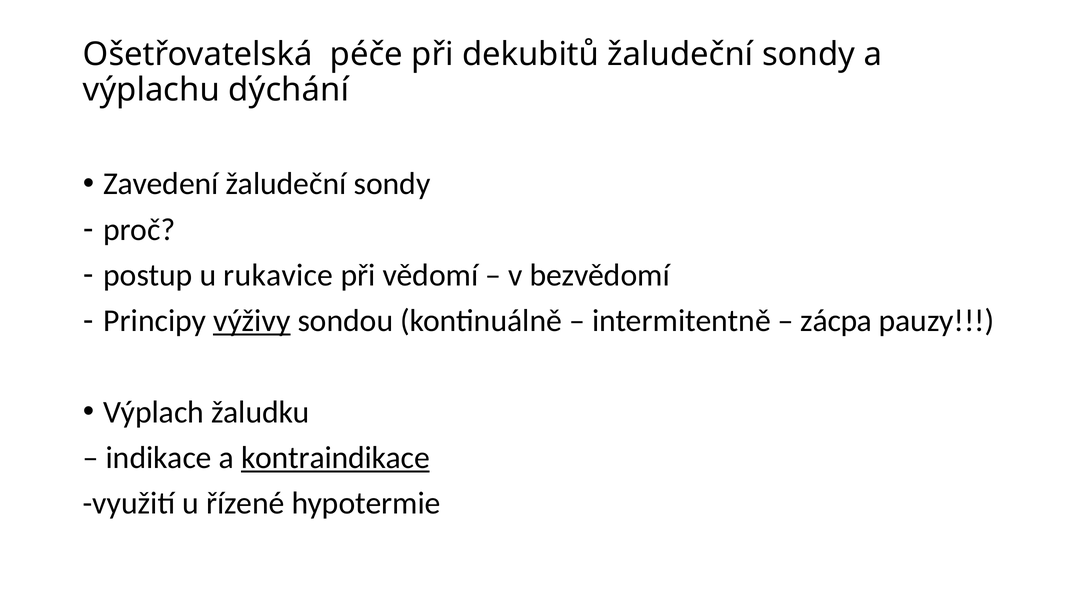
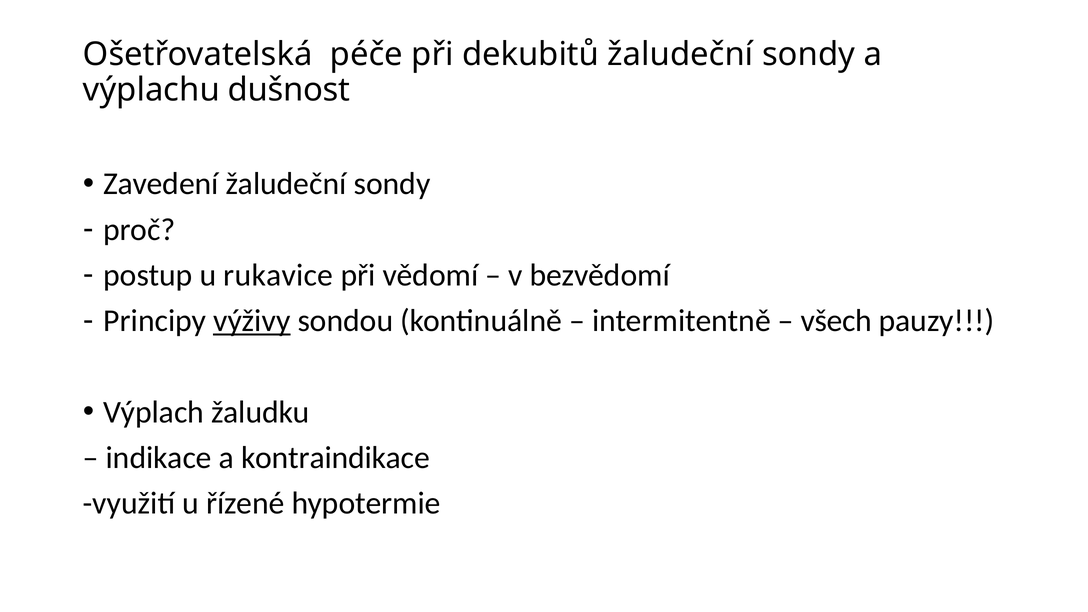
dýchání: dýchání -> dušnost
zácpa: zácpa -> všech
kontraindikace underline: present -> none
